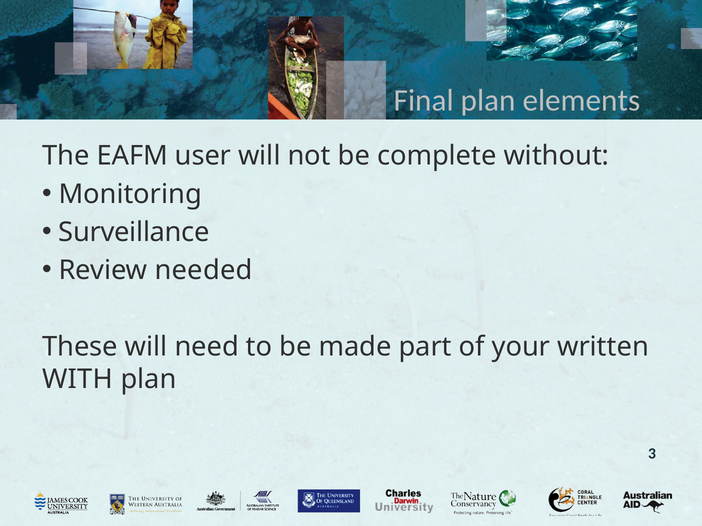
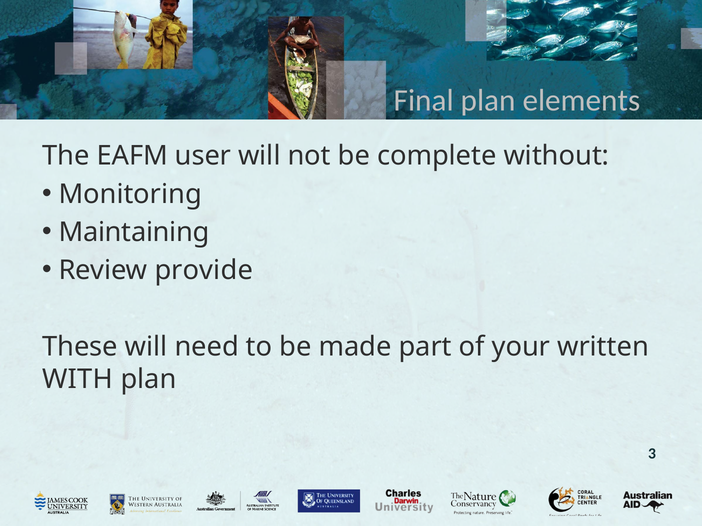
Surveillance: Surveillance -> Maintaining
needed: needed -> provide
